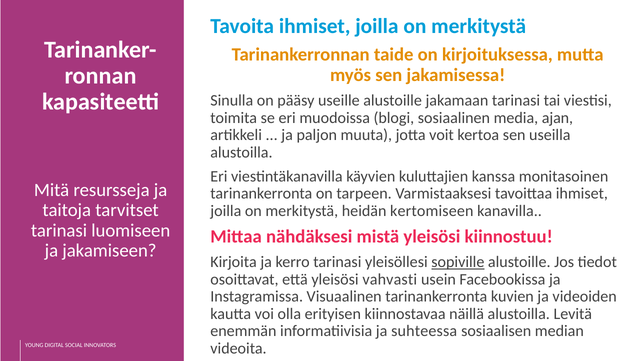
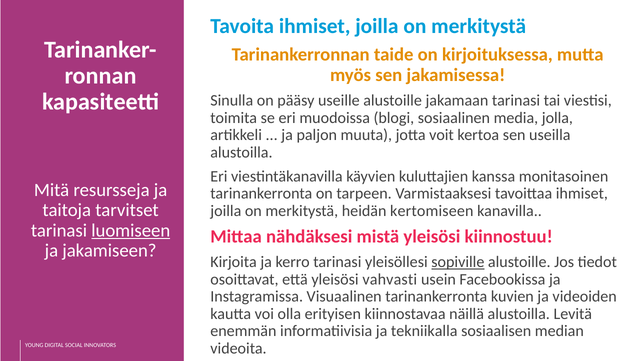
ajan: ajan -> jolla
luomiseen underline: none -> present
suhteessa: suhteessa -> tekniikalla
